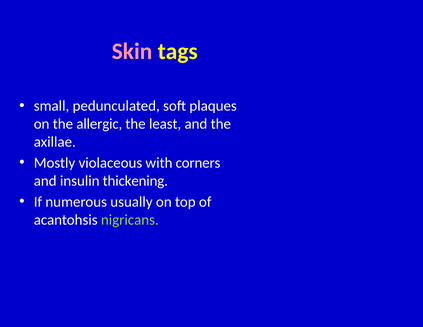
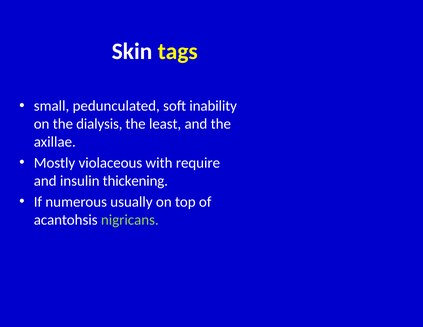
Skin colour: pink -> white
plaques: plaques -> inability
allergic: allergic -> dialysis
corners: corners -> require
